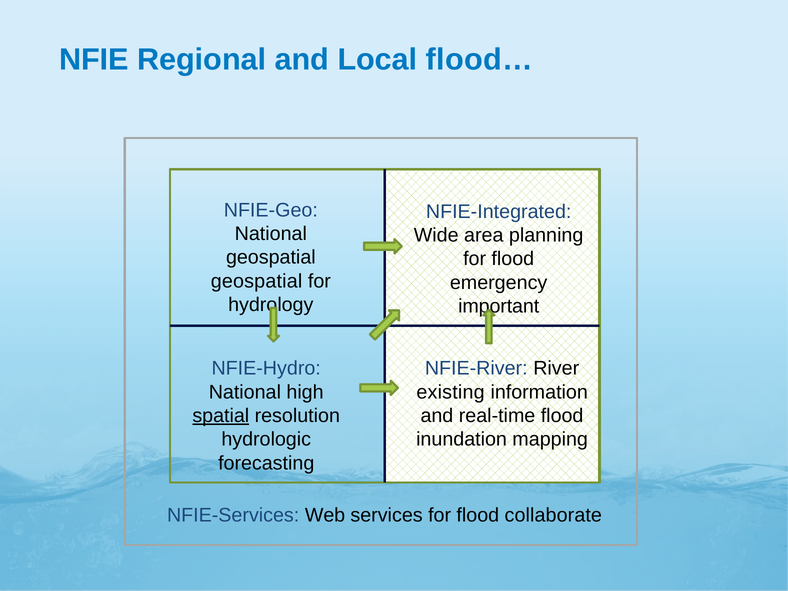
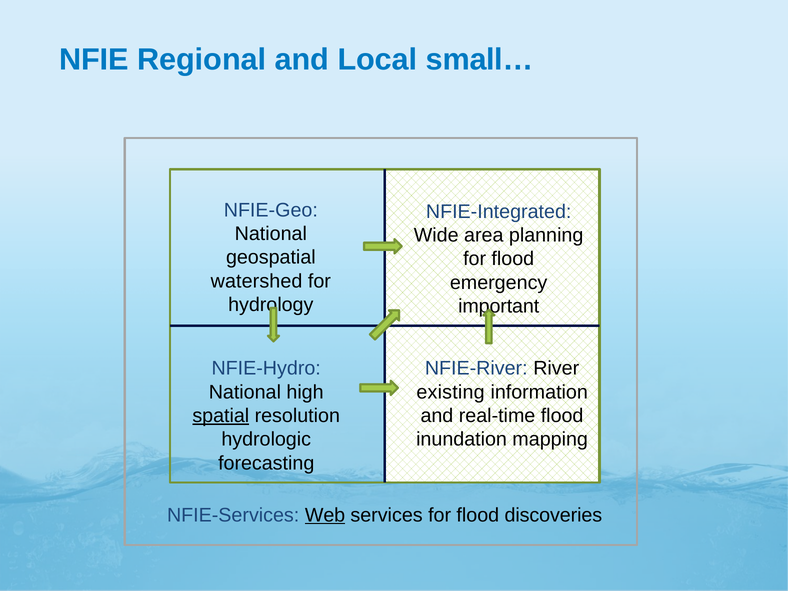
flood…: flood… -> small…
geospatial at (257, 281): geospatial -> watershed
Web underline: none -> present
collaborate: collaborate -> discoveries
